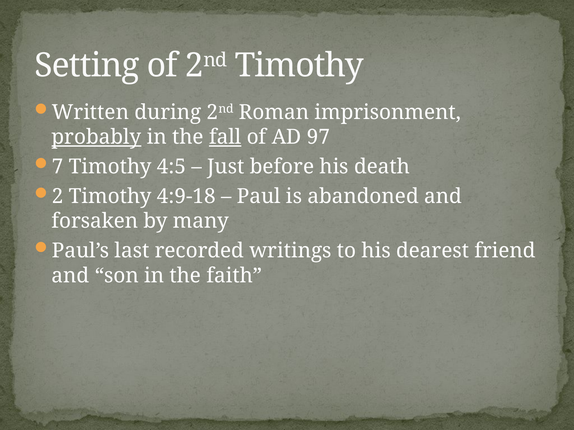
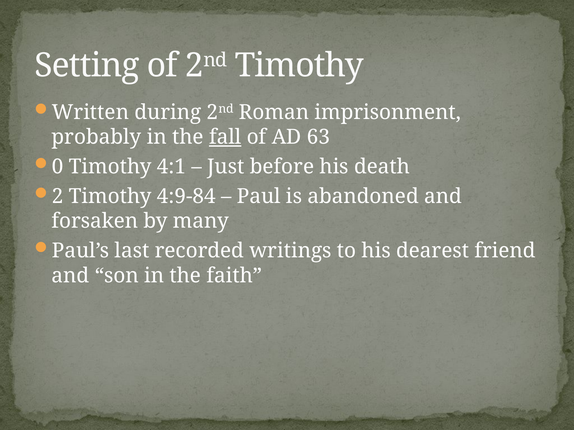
probably underline: present -> none
97: 97 -> 63
7: 7 -> 0
4:5: 4:5 -> 4:1
4:9-18: 4:9-18 -> 4:9-84
